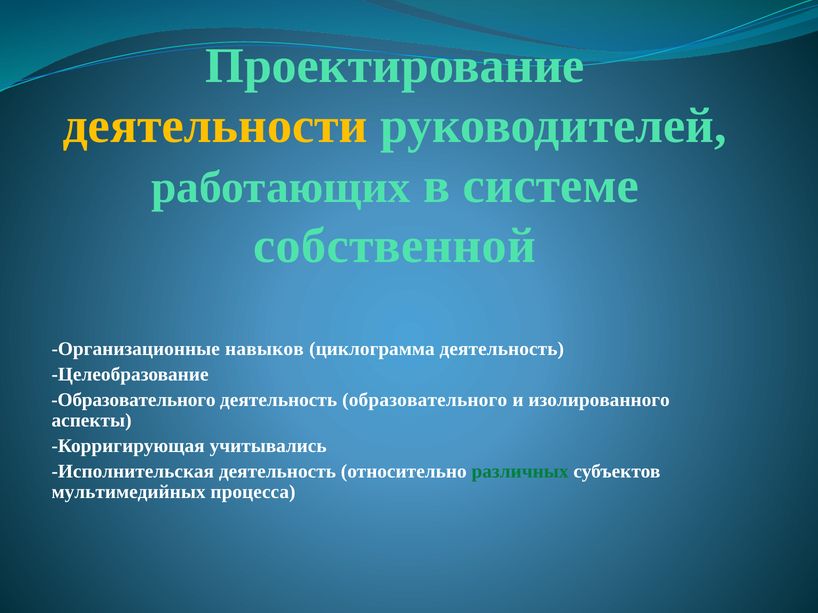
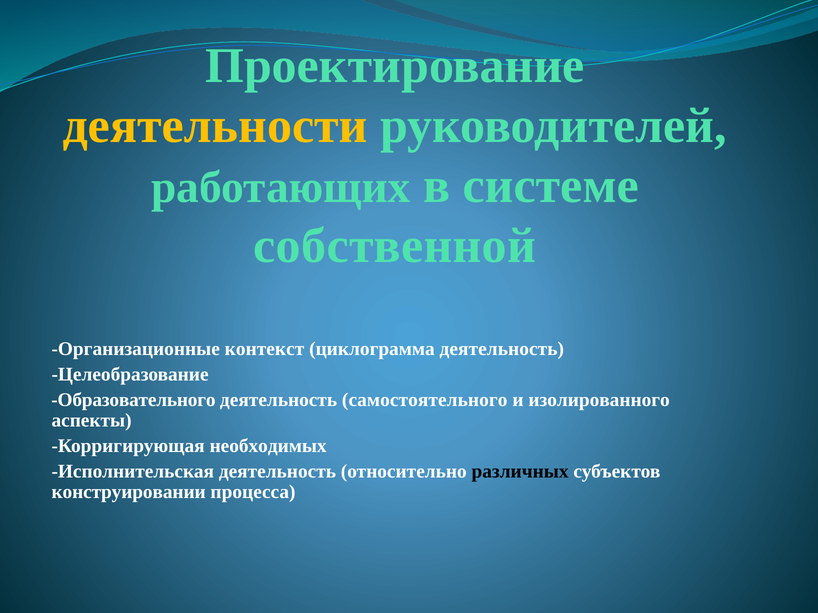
навыков: навыков -> контекст
деятельность образовательного: образовательного -> самостоятельного
учитывались: учитывались -> необходимых
различных colour: green -> black
мультимедийных: мультимедийных -> конструировании
